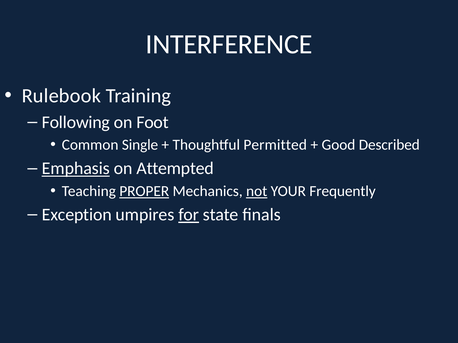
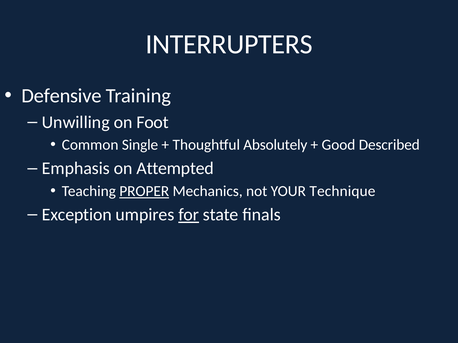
INTERFERENCE: INTERFERENCE -> INTERRUPTERS
Rulebook: Rulebook -> Defensive
Following: Following -> Unwilling
Permitted: Permitted -> Absolutely
Emphasis underline: present -> none
not underline: present -> none
Frequently: Frequently -> Technique
